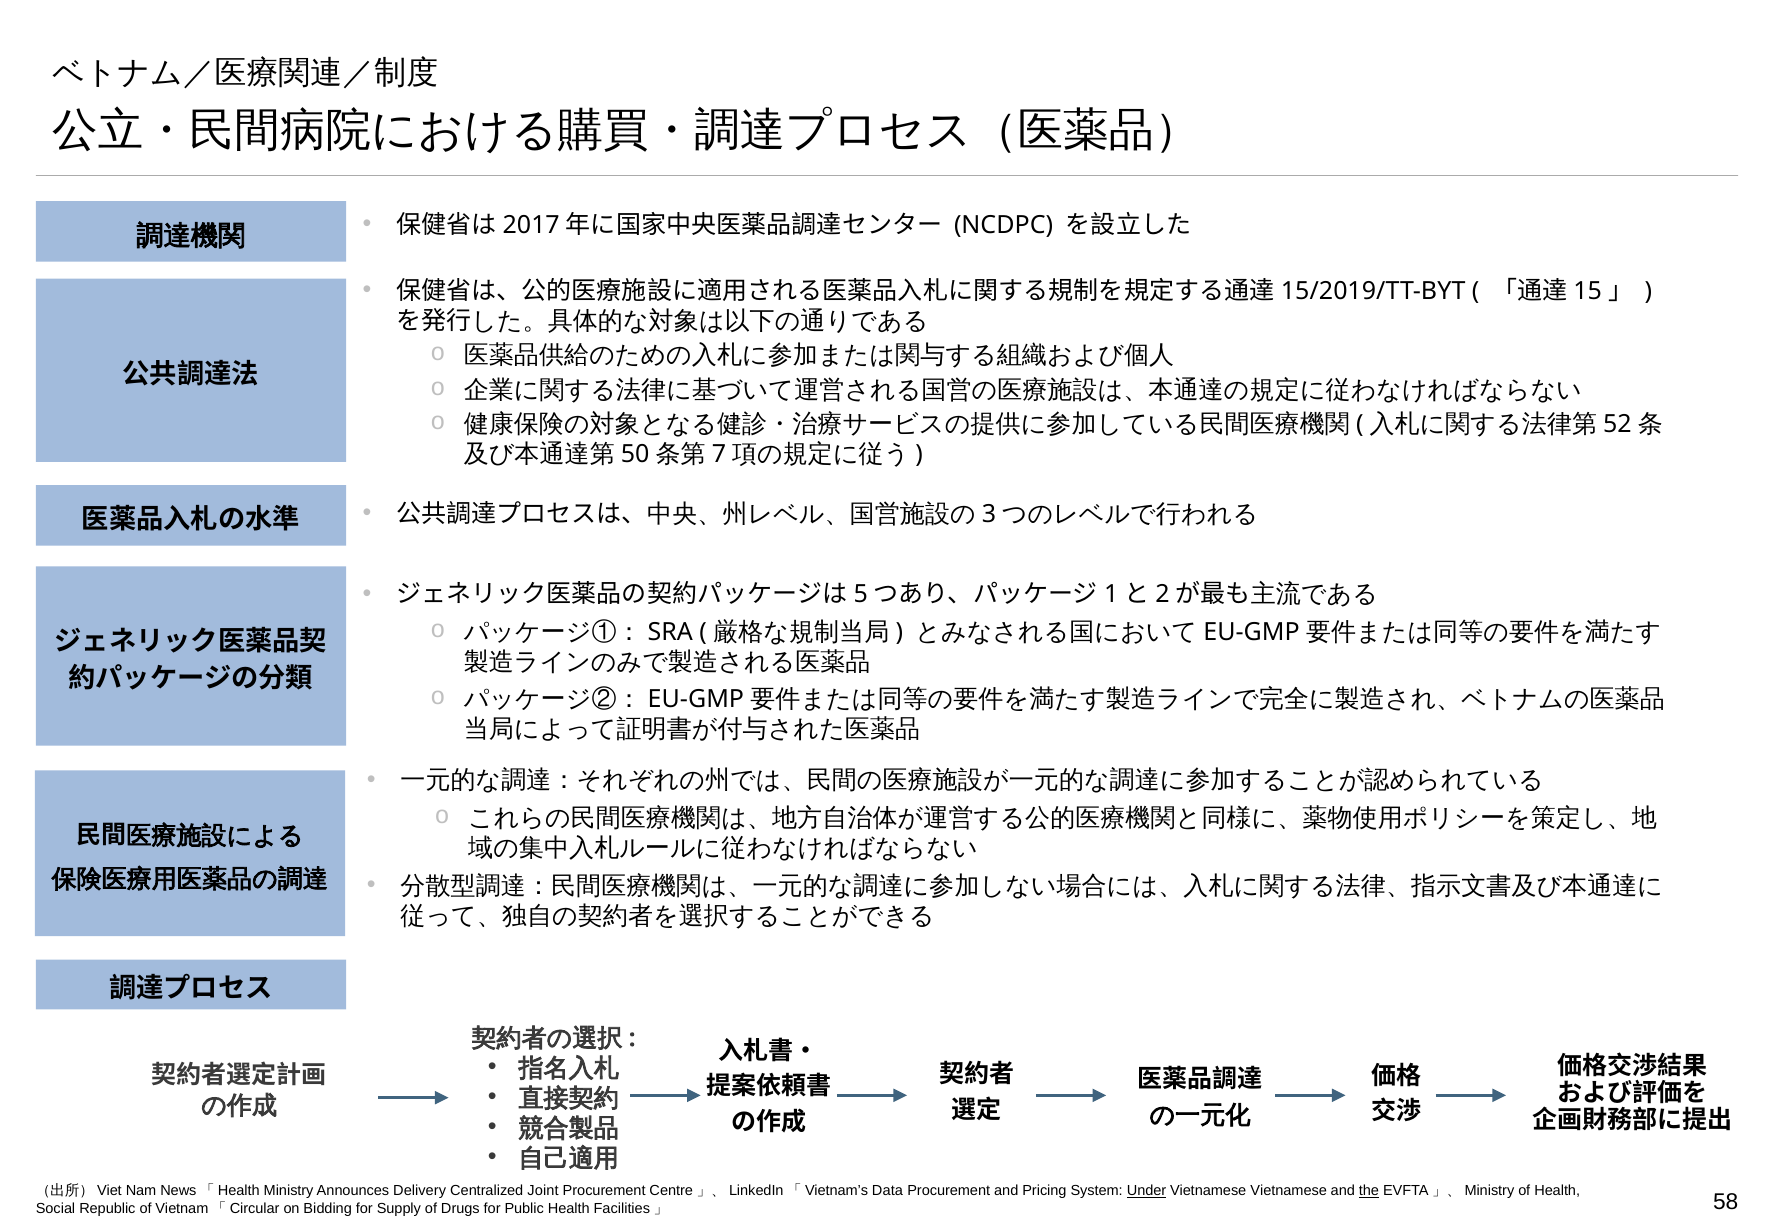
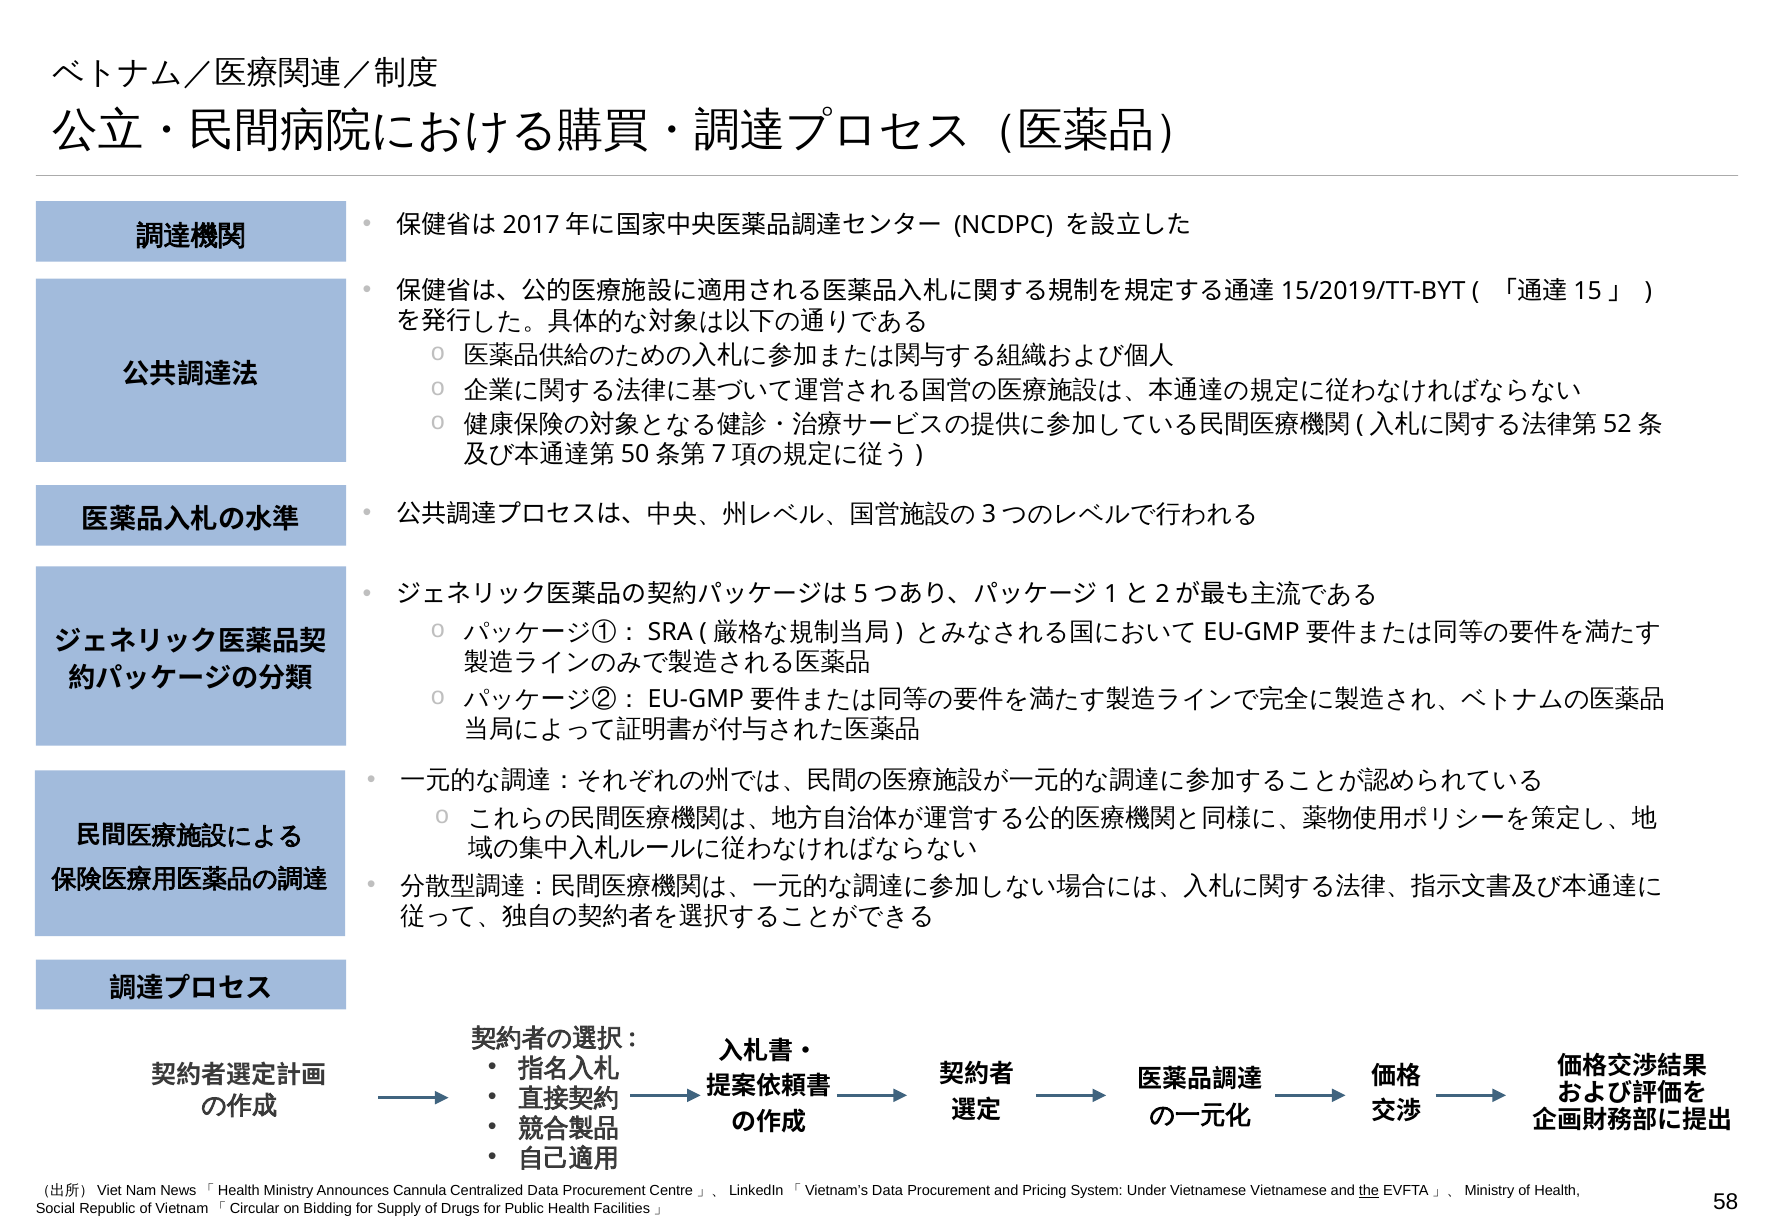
Delivery: Delivery -> Cannula
Centralized Joint: Joint -> Data
Under underline: present -> none
